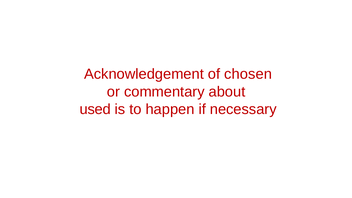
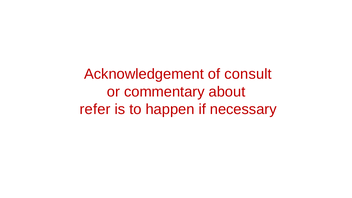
chosen: chosen -> consult
used: used -> refer
